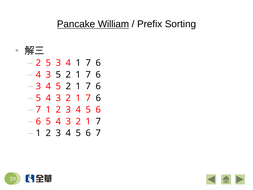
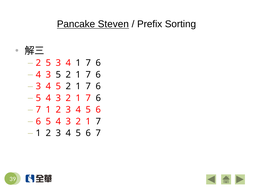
William: William -> Steven
